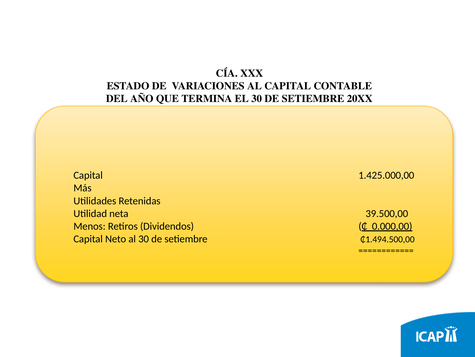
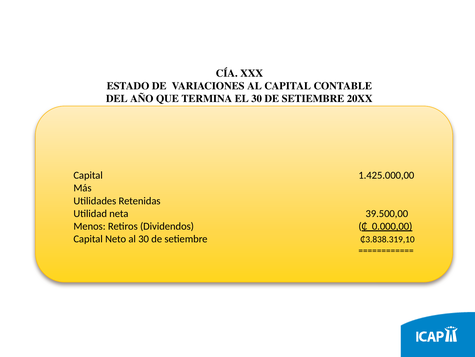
₵1.494.500,00: ₵1.494.500,00 -> ₵3.838.319,10
